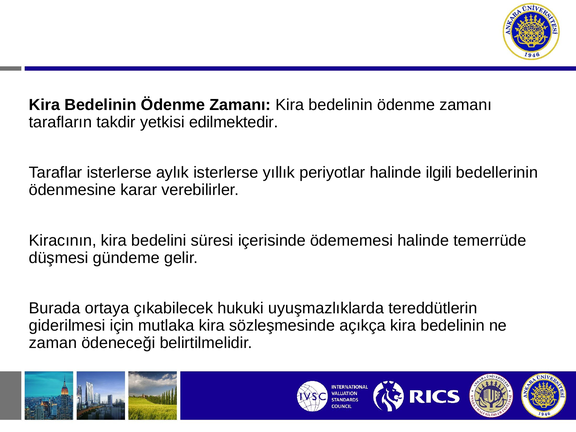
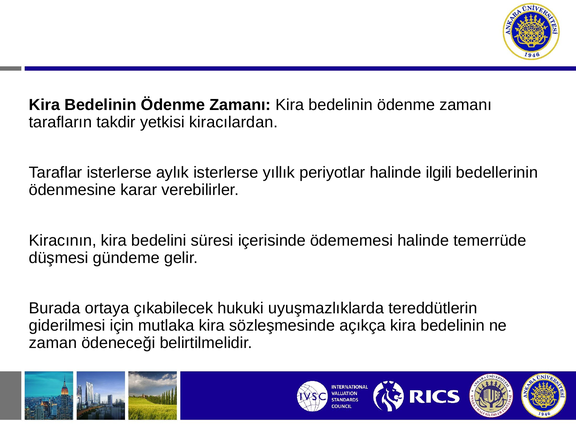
edilmektedir: edilmektedir -> kiracılardan
